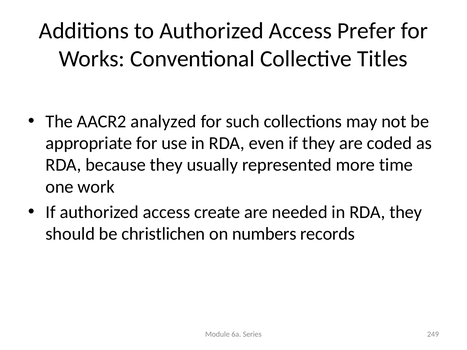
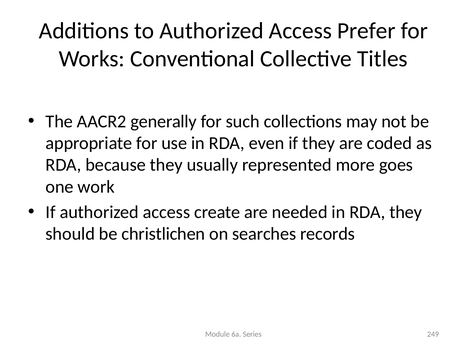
analyzed: analyzed -> generally
time: time -> goes
numbers: numbers -> searches
